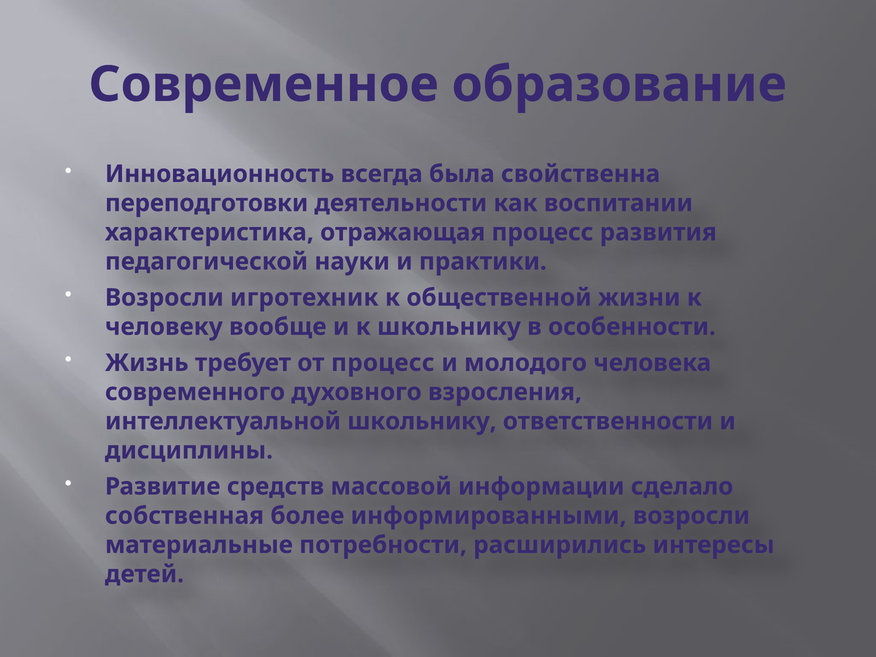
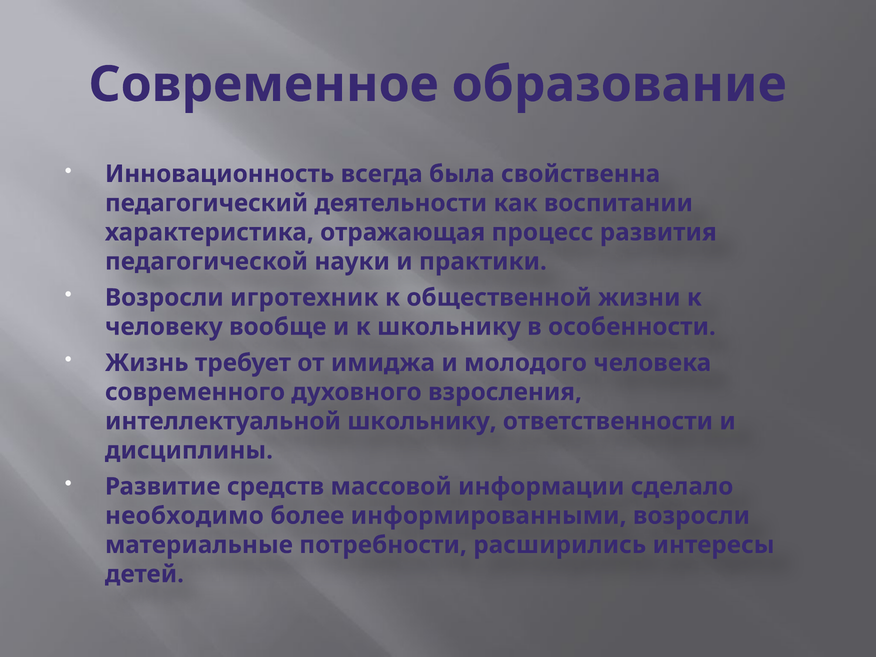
переподготовки: переподготовки -> педагогический
от процесс: процесс -> имиджа
собственная: собственная -> необходимо
